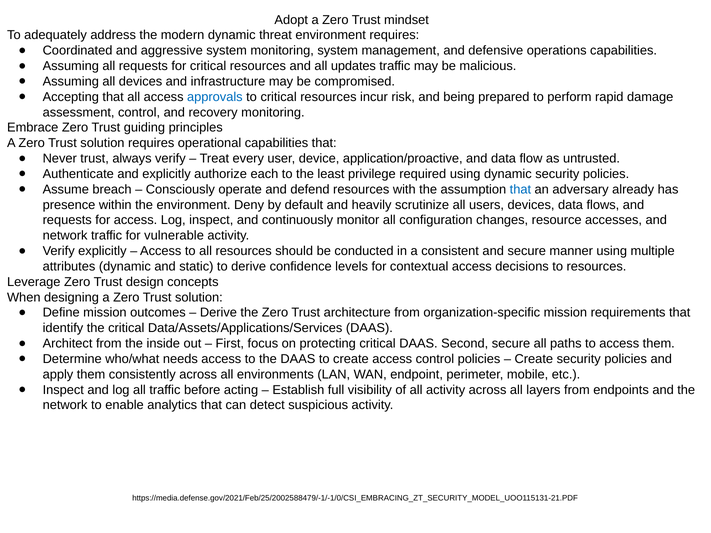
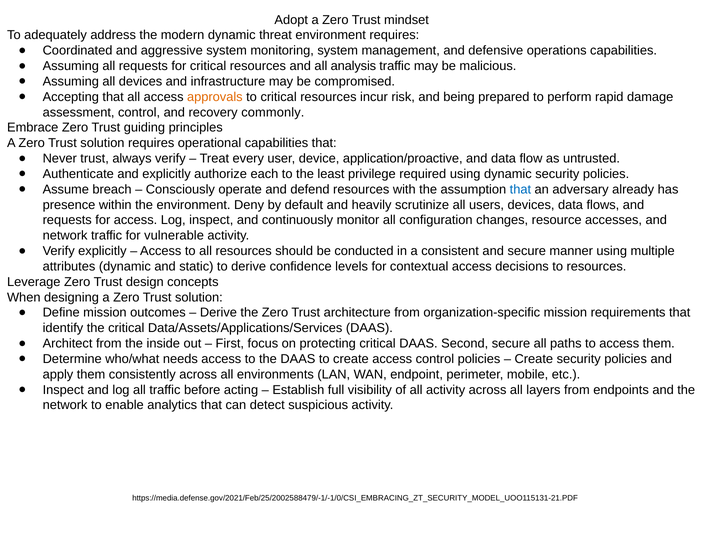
updates: updates -> analysis
approvals colour: blue -> orange
recovery monitoring: monitoring -> commonly
